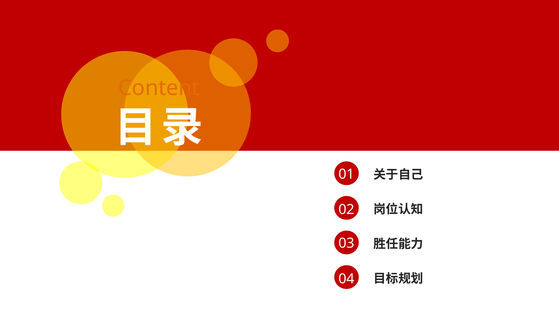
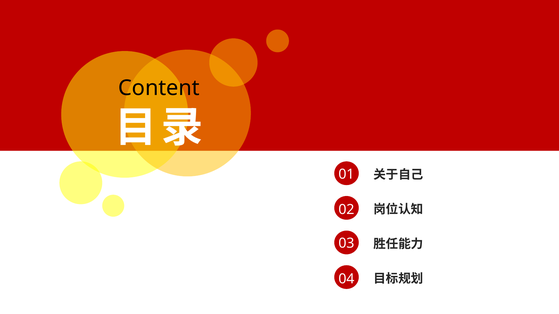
Content colour: orange -> black
